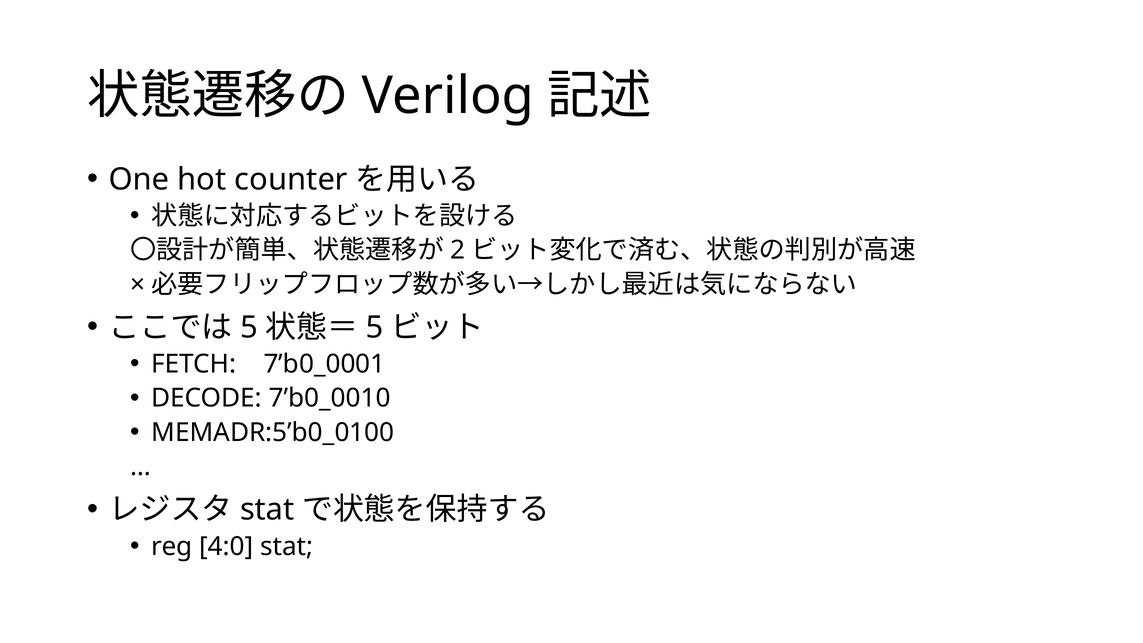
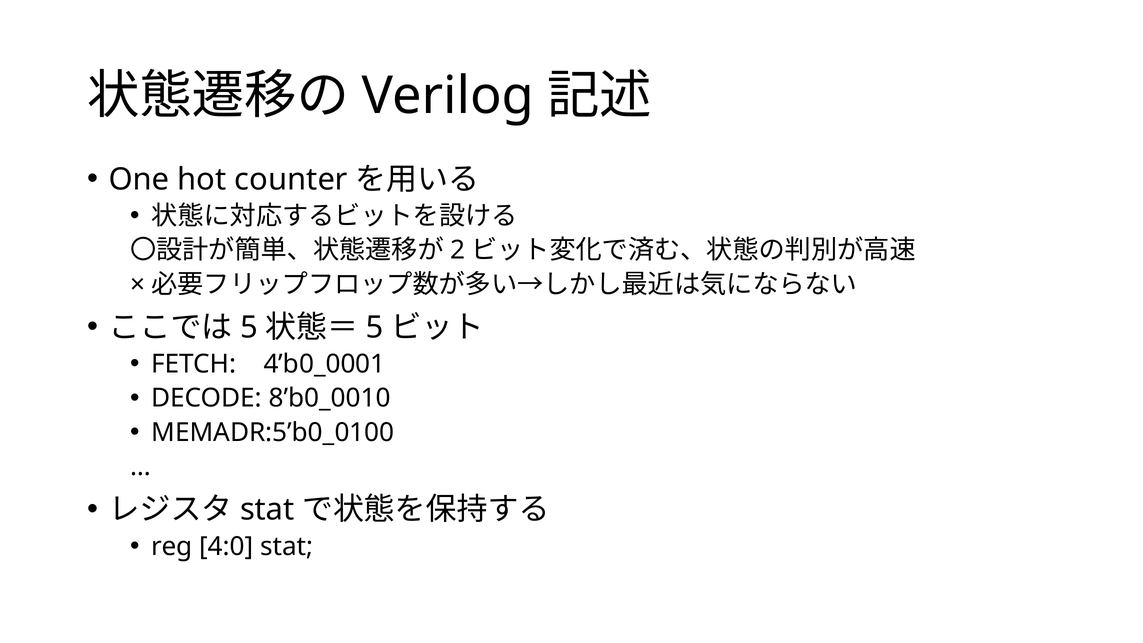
7’b0_0001: 7’b0_0001 -> 4’b0_0001
7’b0_0010: 7’b0_0010 -> 8’b0_0010
